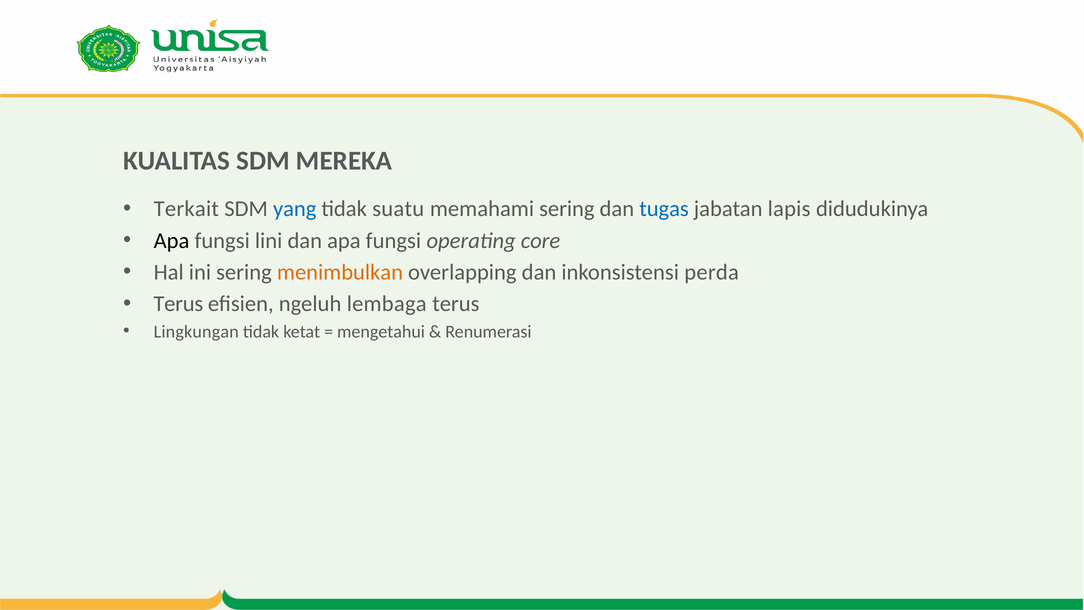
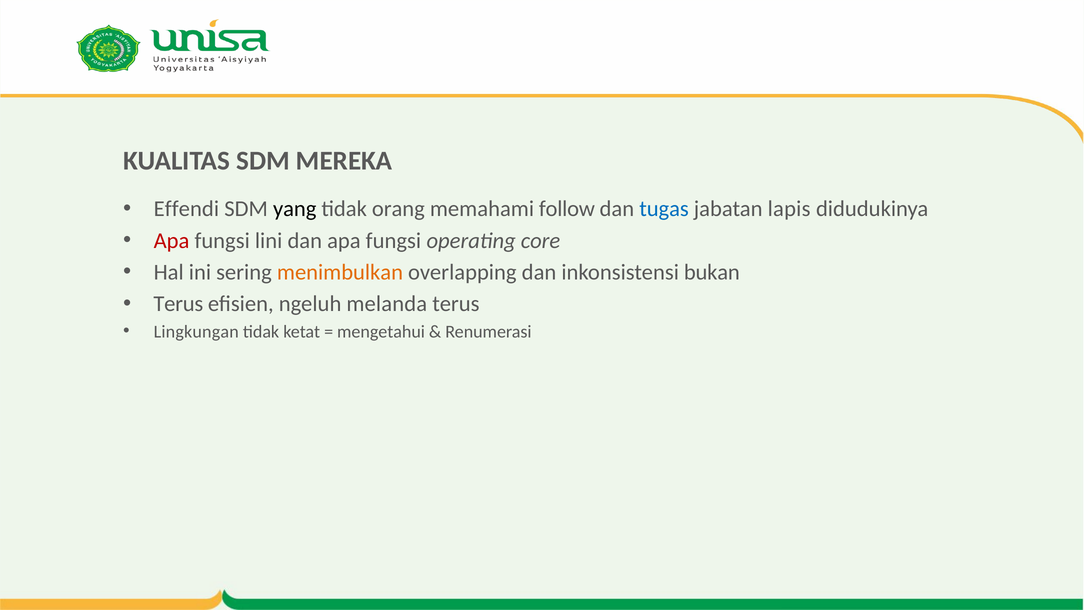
Terkait: Terkait -> Effendi
yang colour: blue -> black
suatu: suatu -> orang
memahami sering: sering -> follow
Apa at (172, 240) colour: black -> red
perda: perda -> bukan
lembaga: lembaga -> melanda
